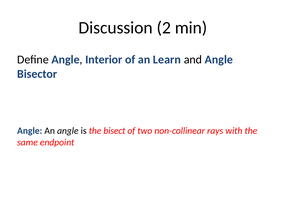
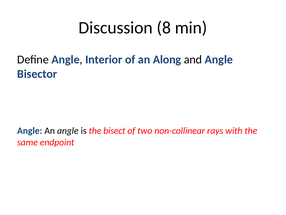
2: 2 -> 8
Learn: Learn -> Along
